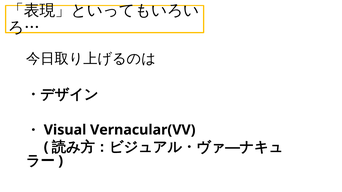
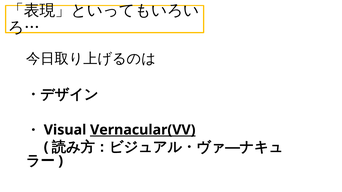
Vernacular(VV underline: none -> present
